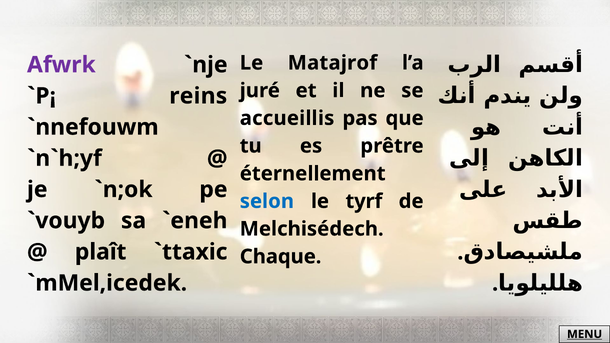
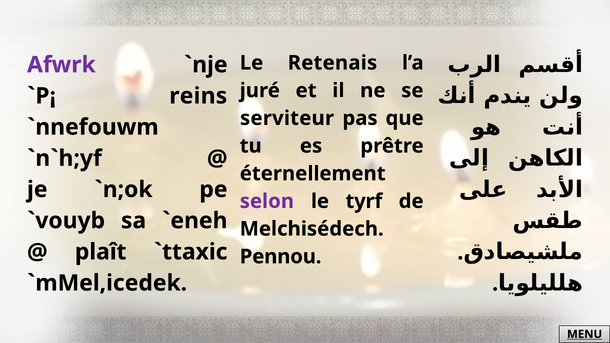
Matajrof: Matajrof -> Retenais
accueillis: accueillis -> serviteur
selon colour: blue -> purple
Chaque: Chaque -> Pennou
